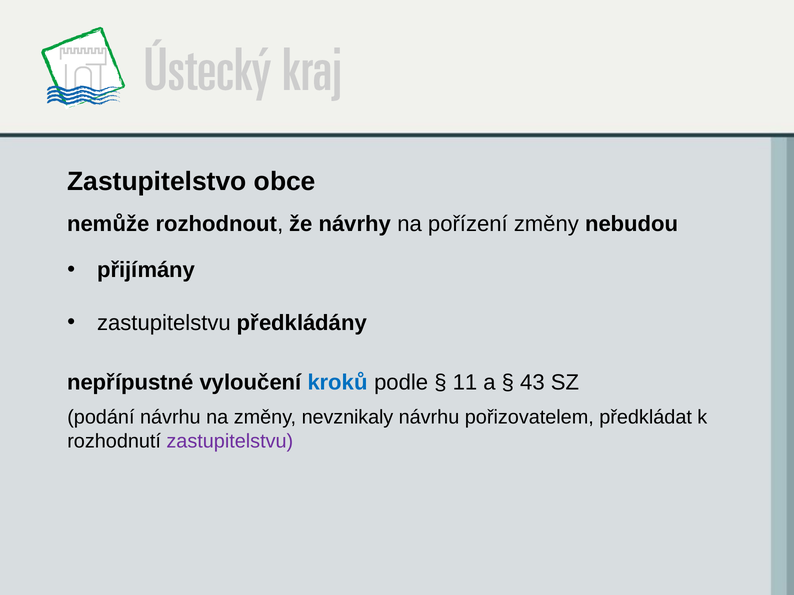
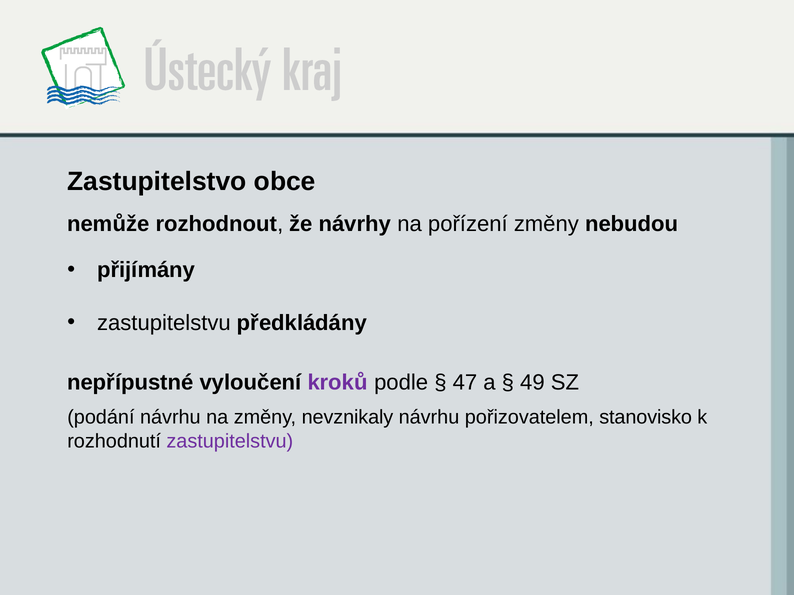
kroků colour: blue -> purple
11: 11 -> 47
43: 43 -> 49
předkládat: předkládat -> stanovisko
